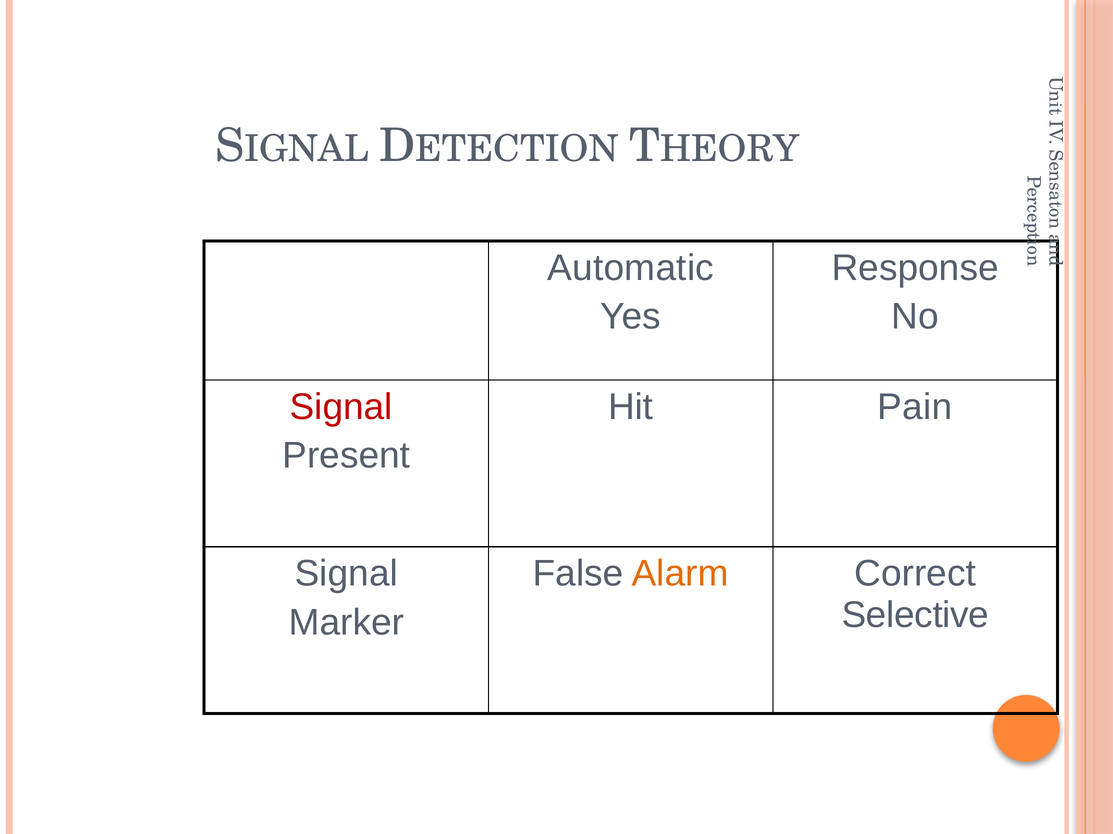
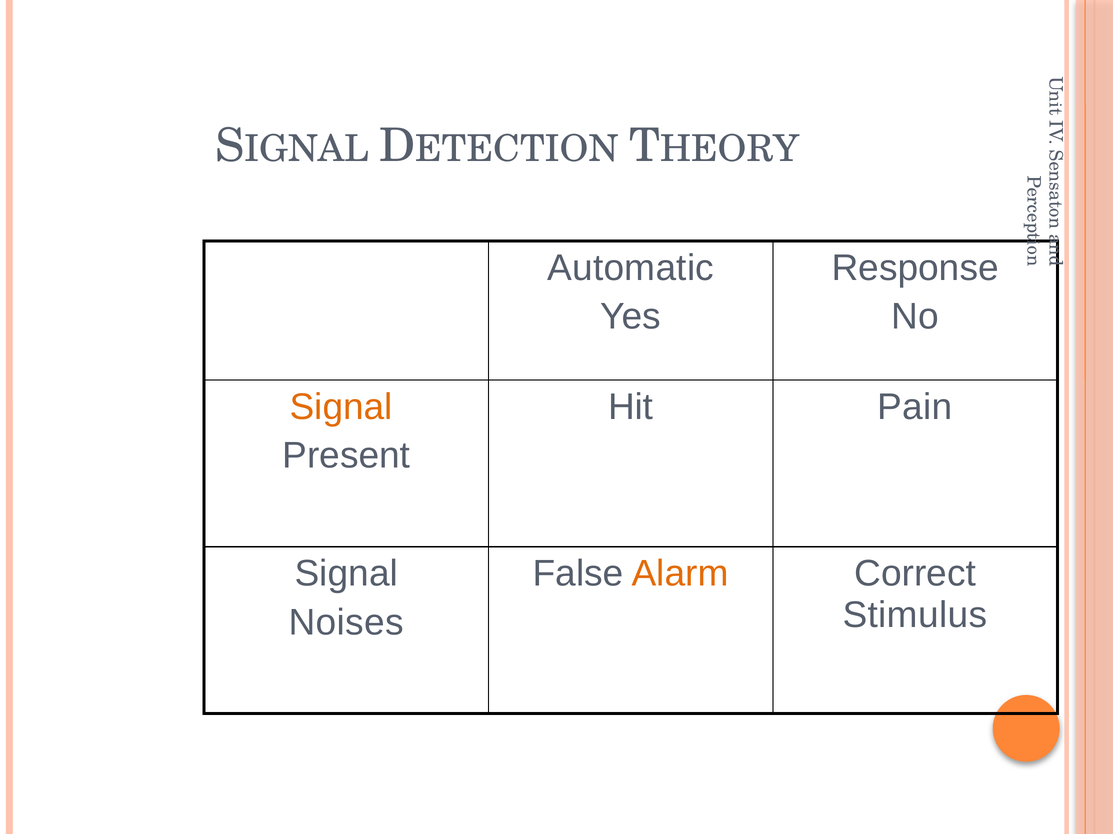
Signal at (341, 407) colour: red -> orange
Selective: Selective -> Stimulus
Marker: Marker -> Noises
